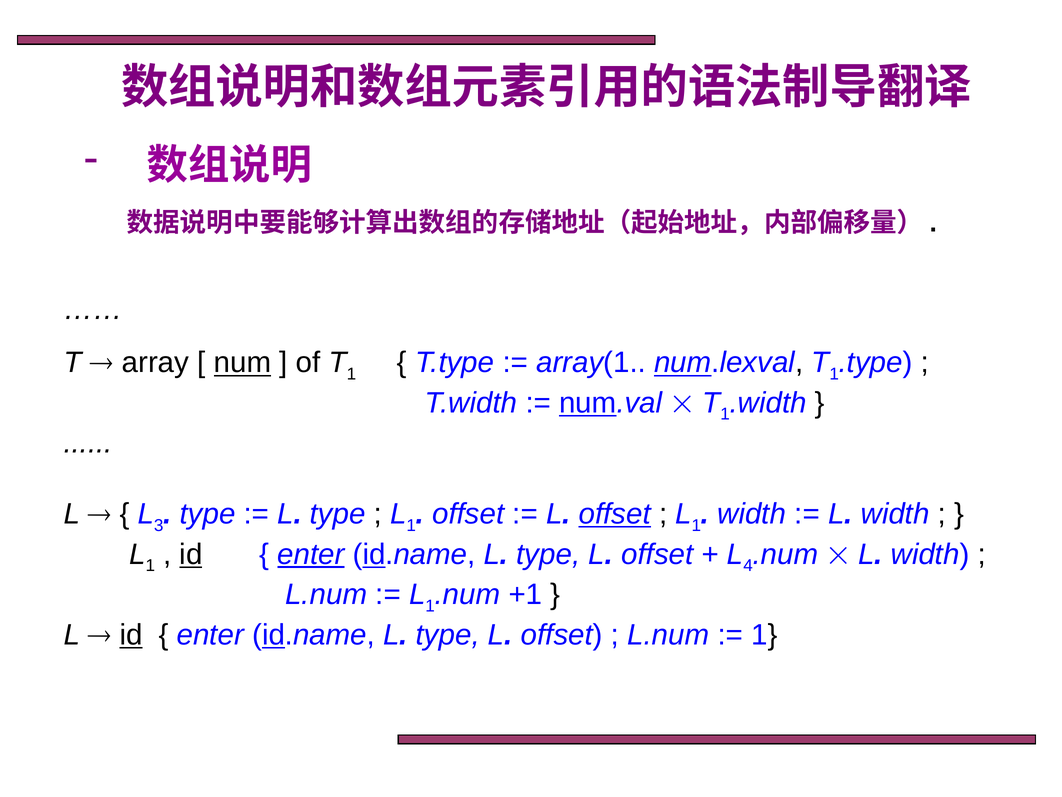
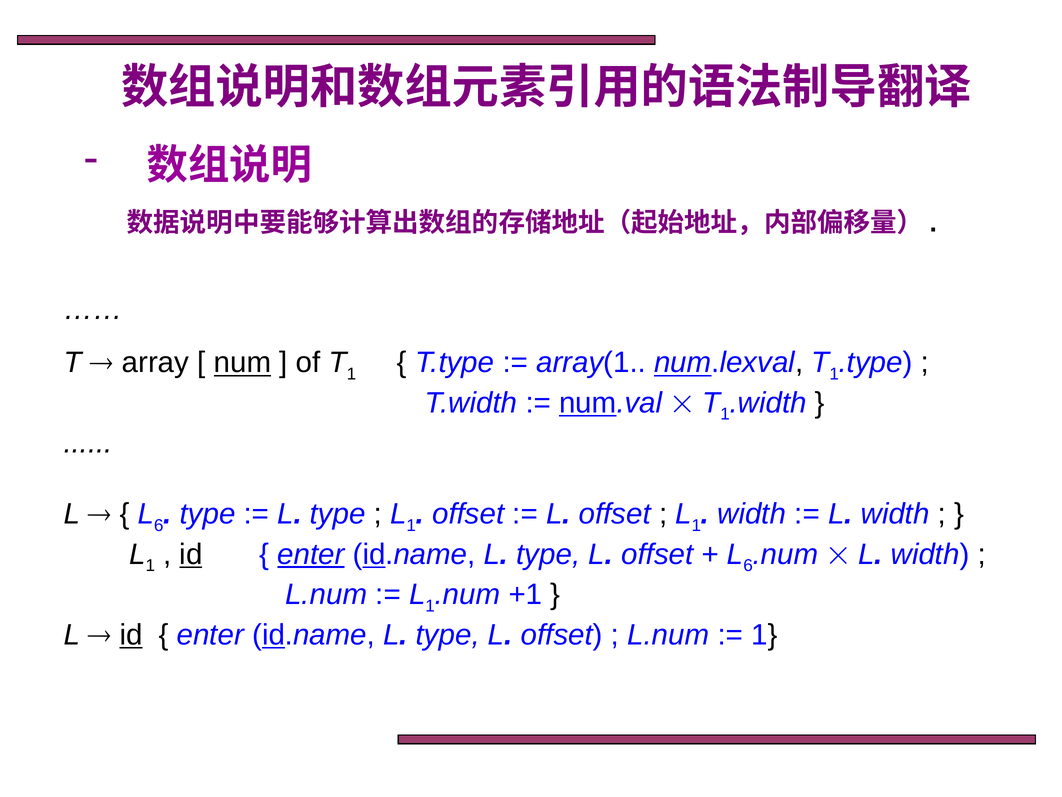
3 at (159, 525): 3 -> 6
offset at (615, 514) underline: present -> none
4 at (748, 565): 4 -> 6
